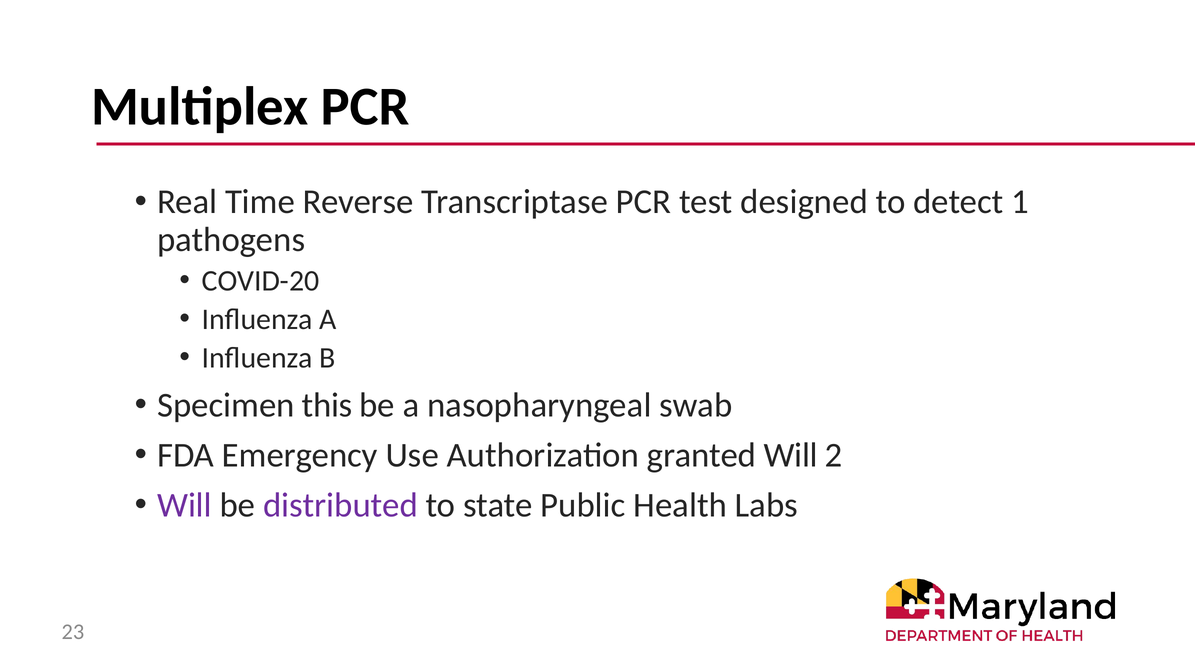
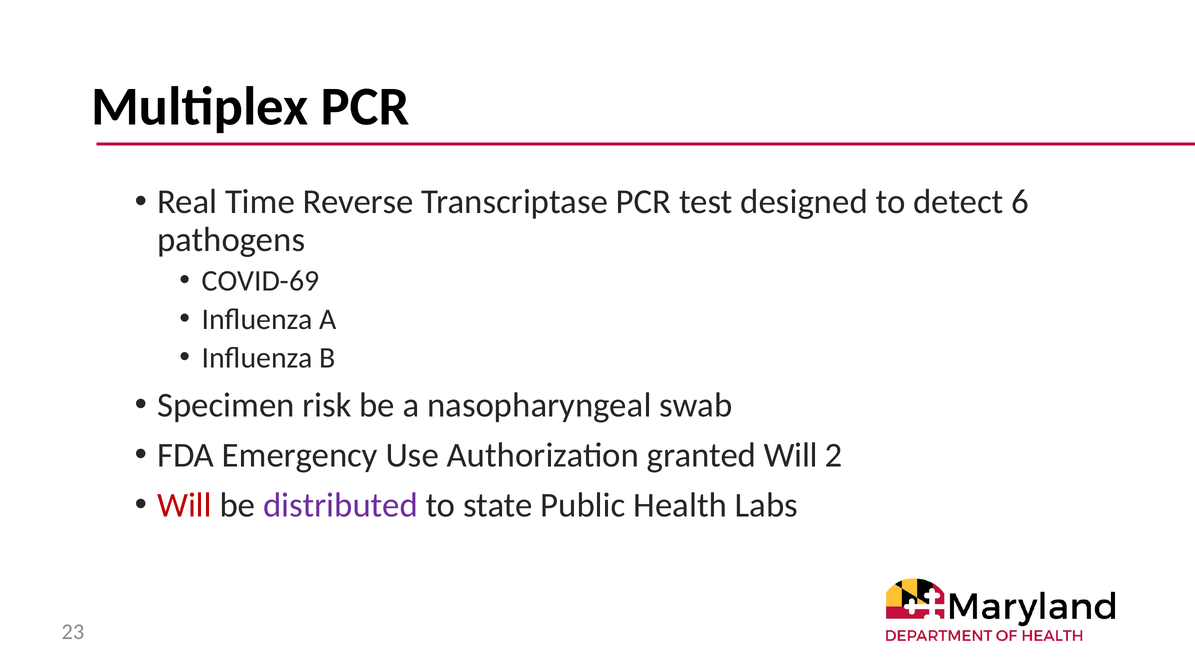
1: 1 -> 6
COVID-20: COVID-20 -> COVID-69
this: this -> risk
Will at (184, 505) colour: purple -> red
